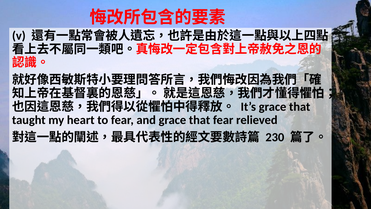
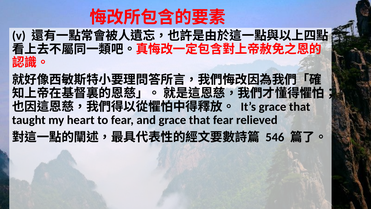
230: 230 -> 546
